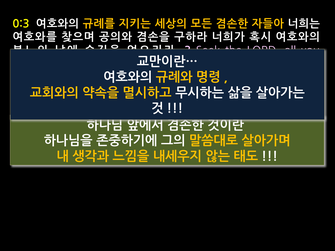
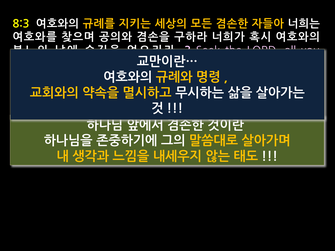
0:3: 0:3 -> 8:3
